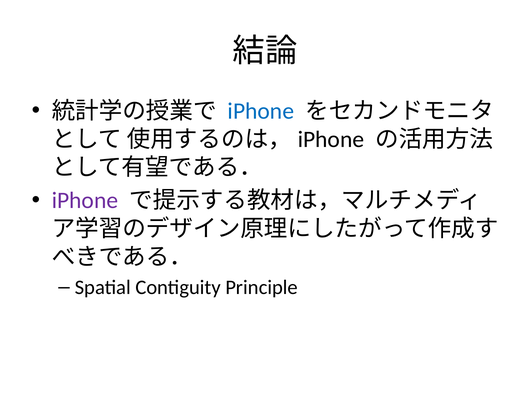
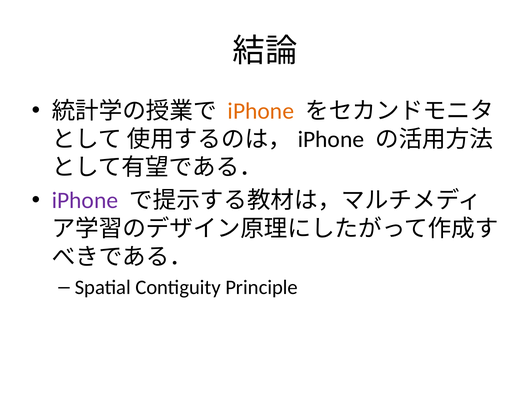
iPhone at (261, 111) colour: blue -> orange
